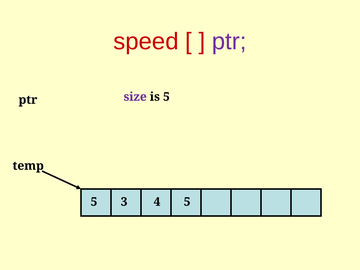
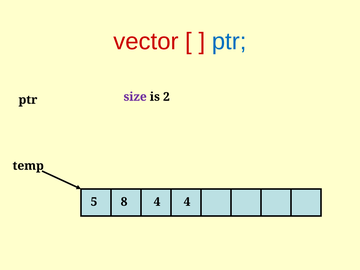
speed: speed -> vector
ptr at (229, 42) colour: purple -> blue
is 5: 5 -> 2
3: 3 -> 8
4 5: 5 -> 4
